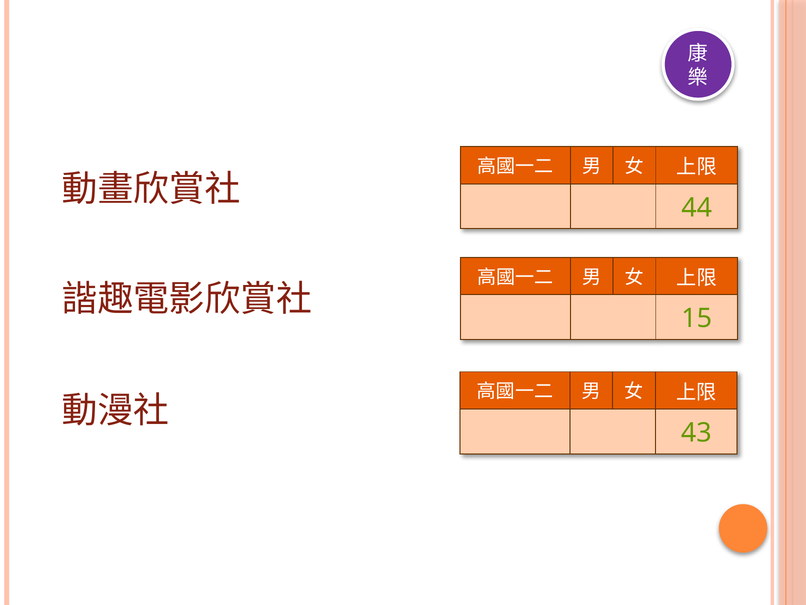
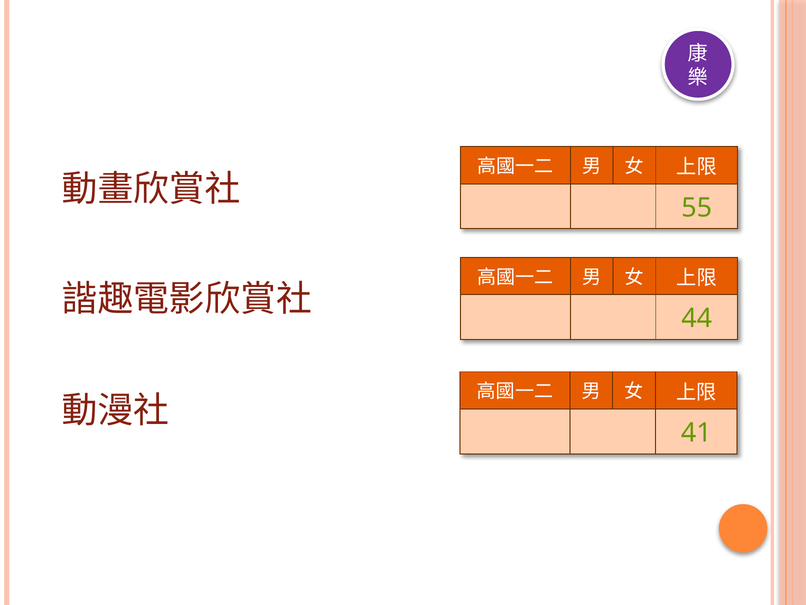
44: 44 -> 55
15: 15 -> 44
43: 43 -> 41
